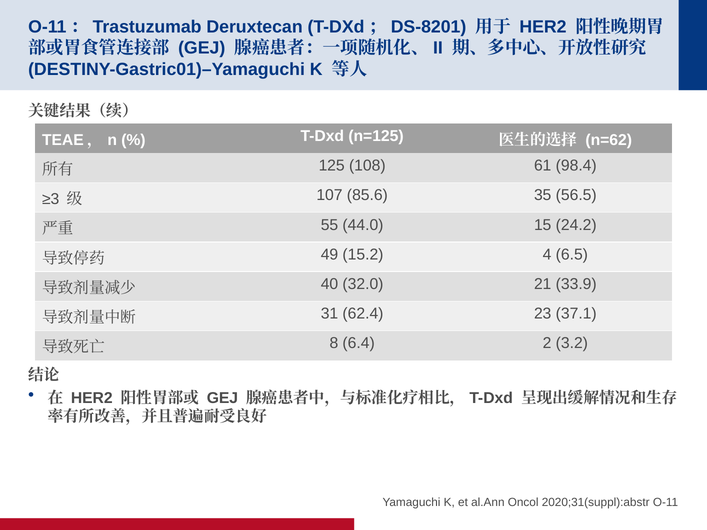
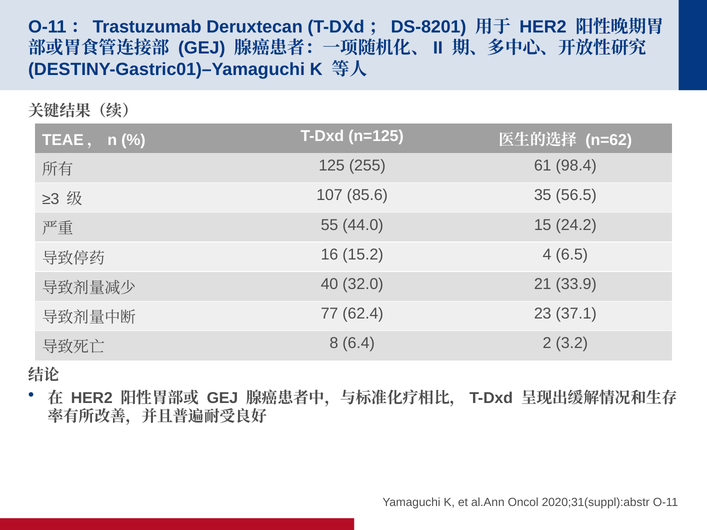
108: 108 -> 255
49: 49 -> 16
31: 31 -> 77
